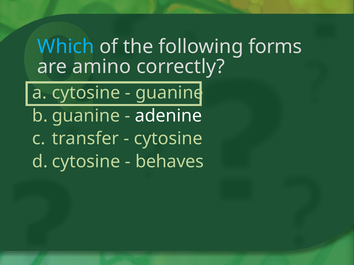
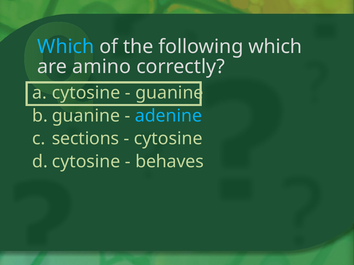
following forms: forms -> which
adenine colour: white -> light blue
transfer: transfer -> sections
